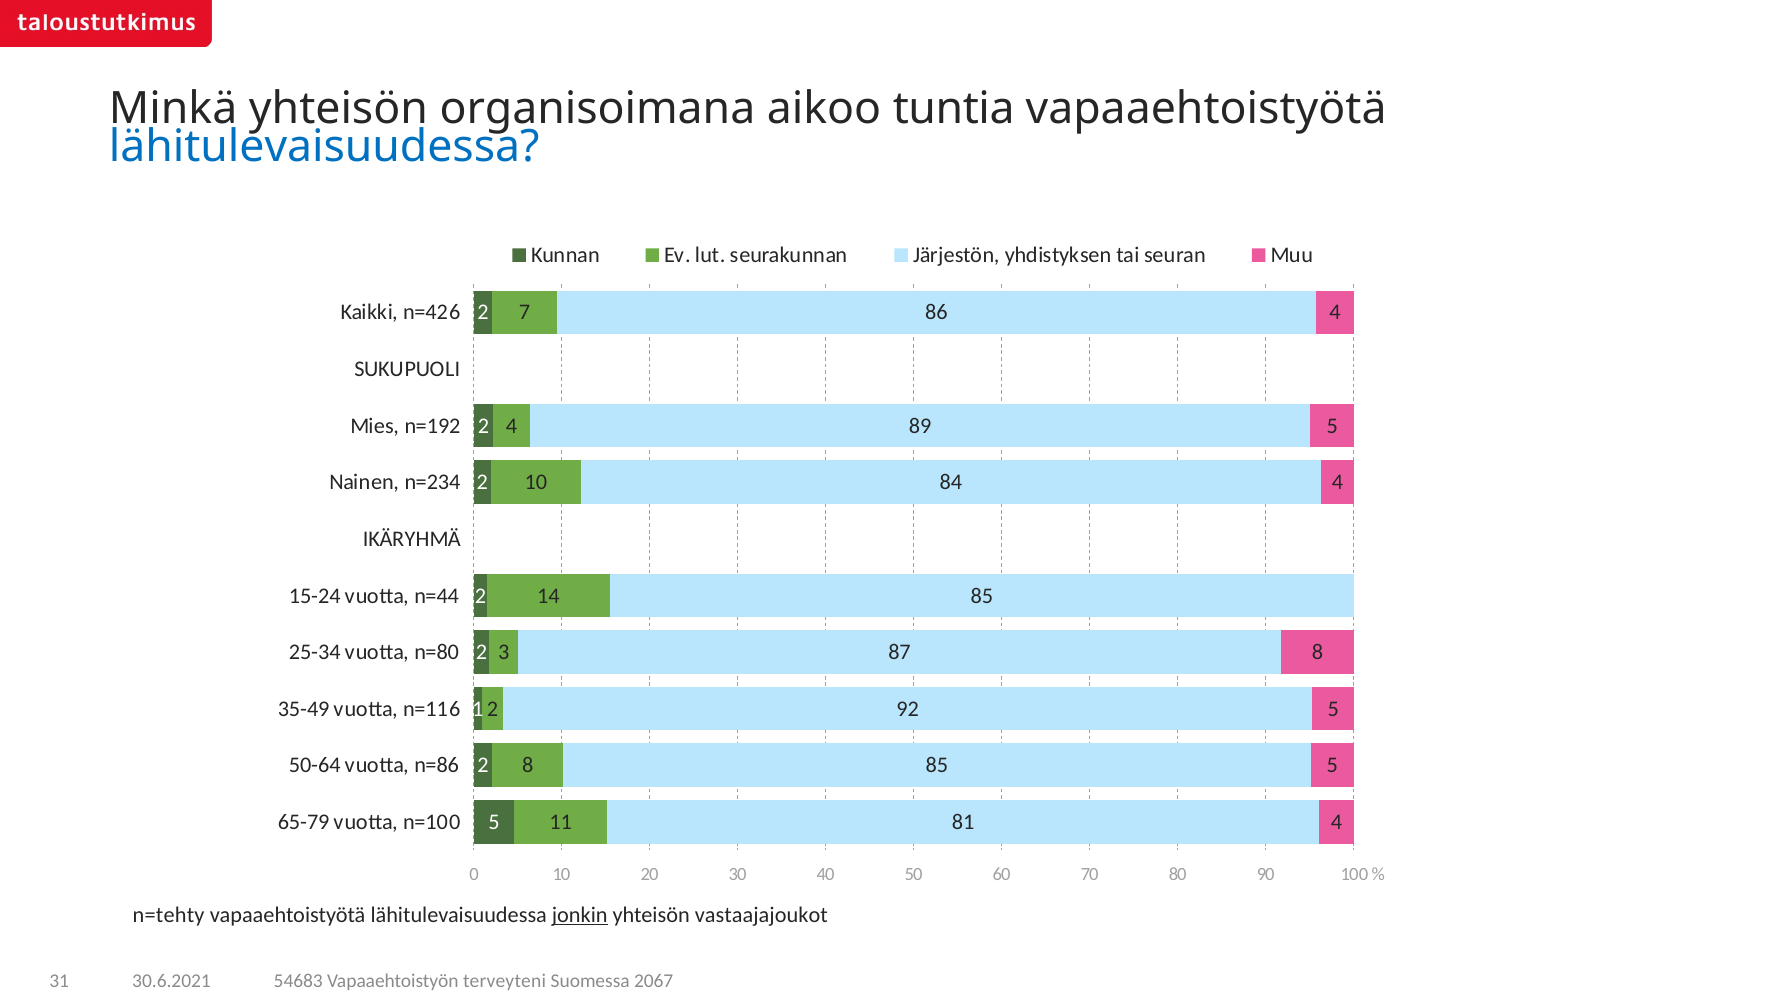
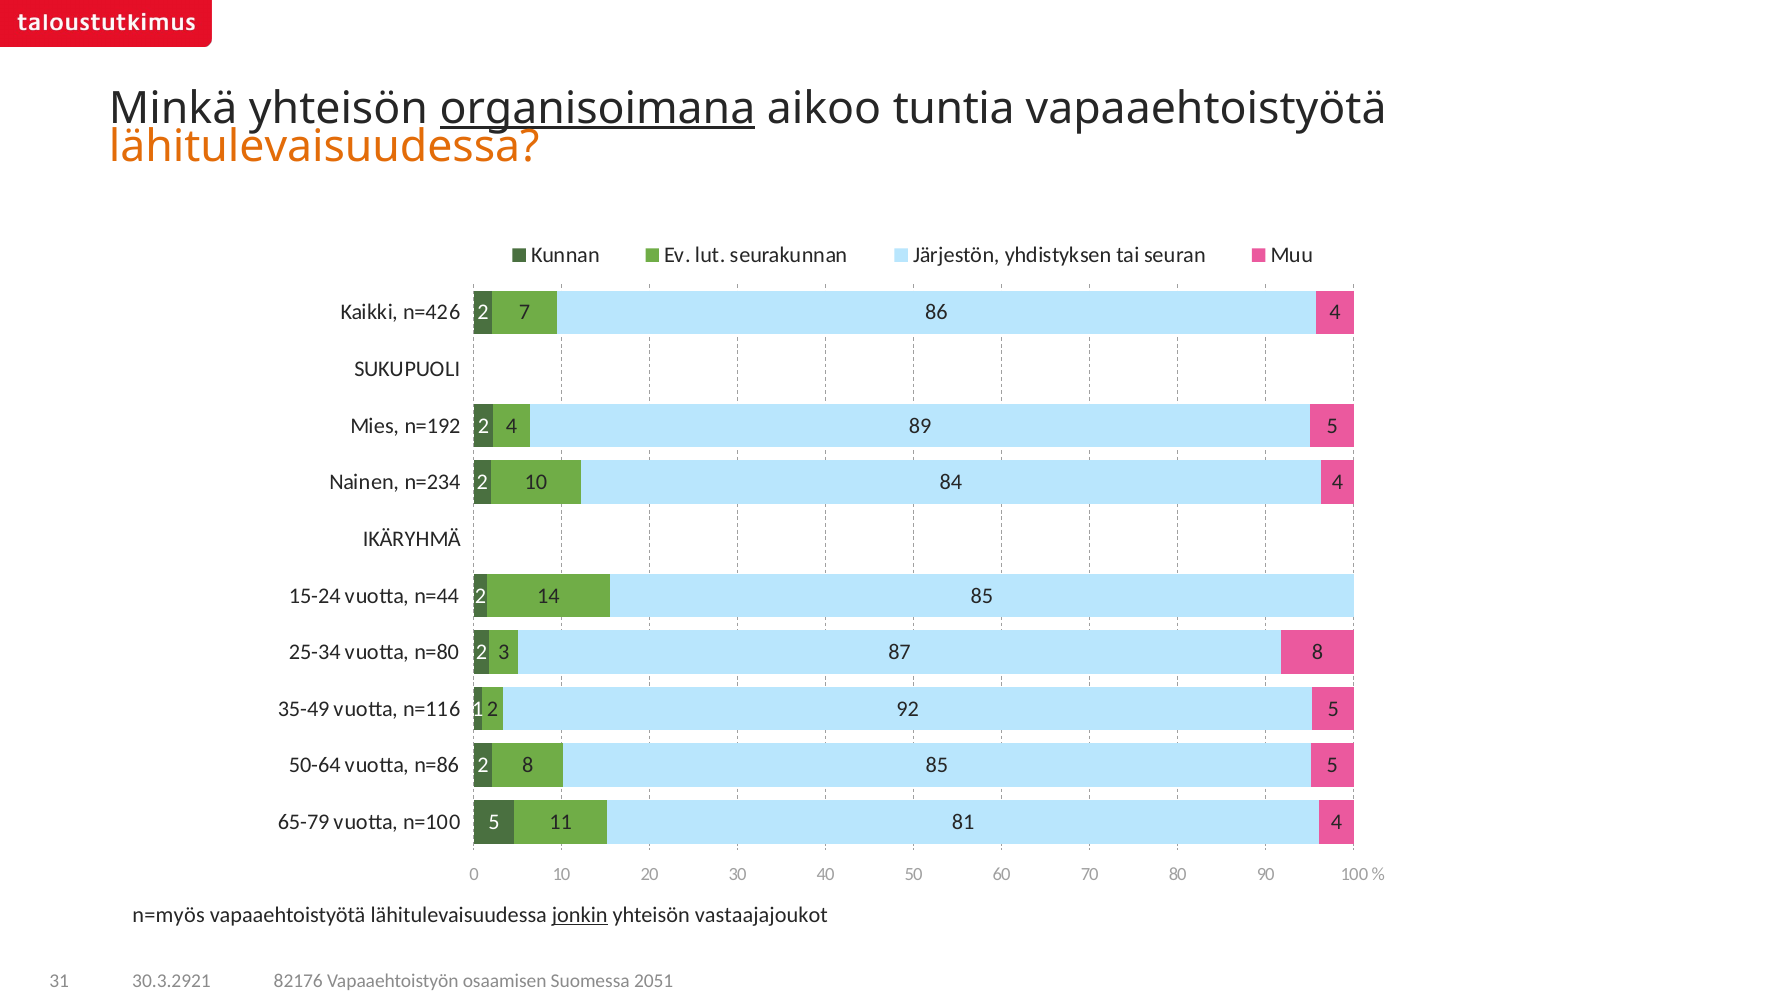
organisoimana underline: none -> present
lähitulevaisuudessa at (324, 147) colour: blue -> orange
n=tehty: n=tehty -> n=myös
30.6.2021: 30.6.2021 -> 30.3.2921
54683: 54683 -> 82176
terveyteni: terveyteni -> osaamisen
2067: 2067 -> 2051
